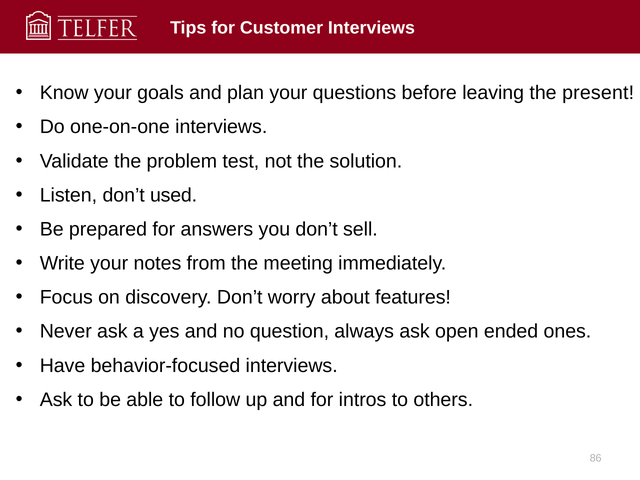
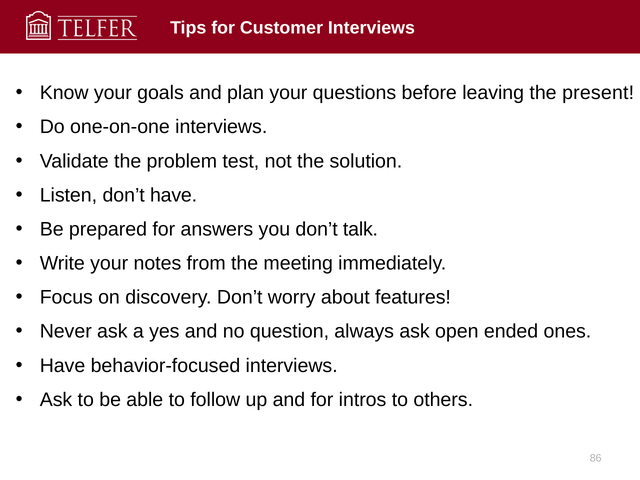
don’t used: used -> have
sell: sell -> talk
